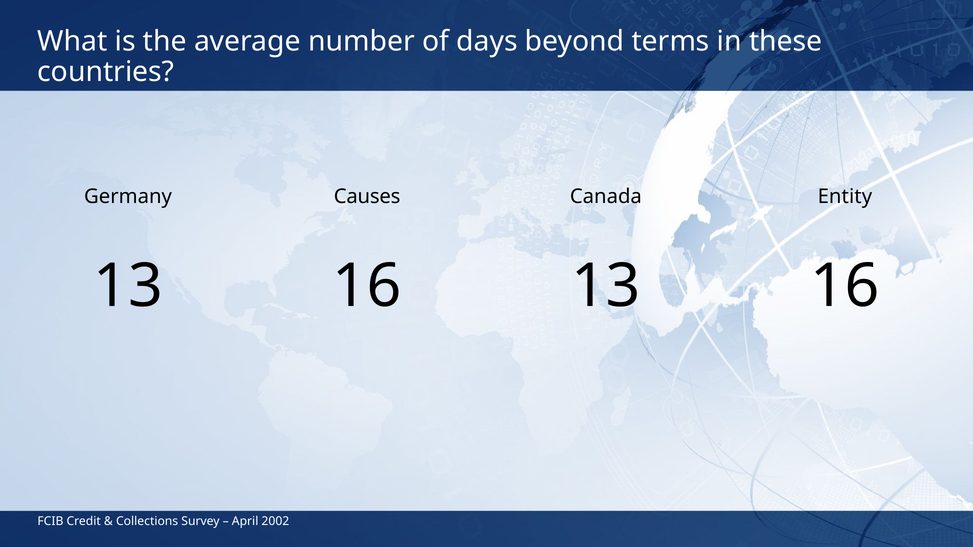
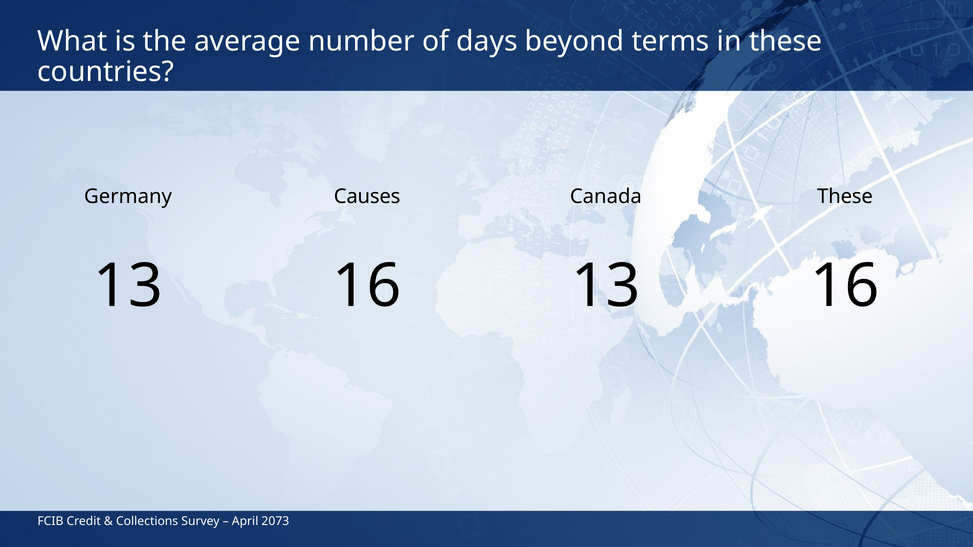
Entity at (845, 197): Entity -> These
2002: 2002 -> 2073
